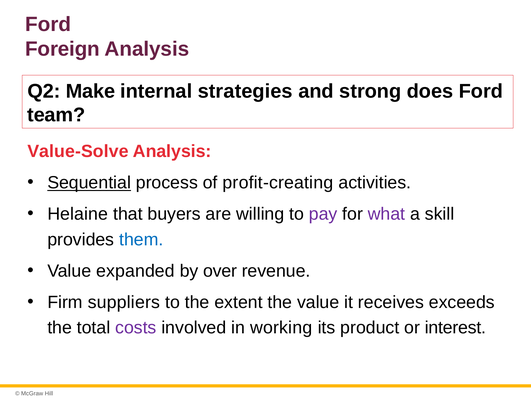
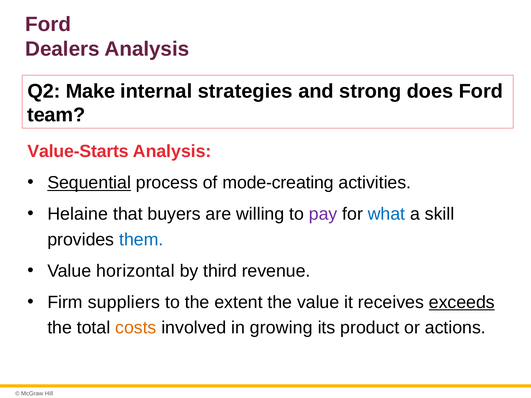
Foreign: Foreign -> Dealers
Value-Solve: Value-Solve -> Value-Starts
profit-creating: profit-creating -> mode-creating
what colour: purple -> blue
expanded: expanded -> horizontal
over: over -> third
exceeds underline: none -> present
costs colour: purple -> orange
working: working -> growing
interest: interest -> actions
